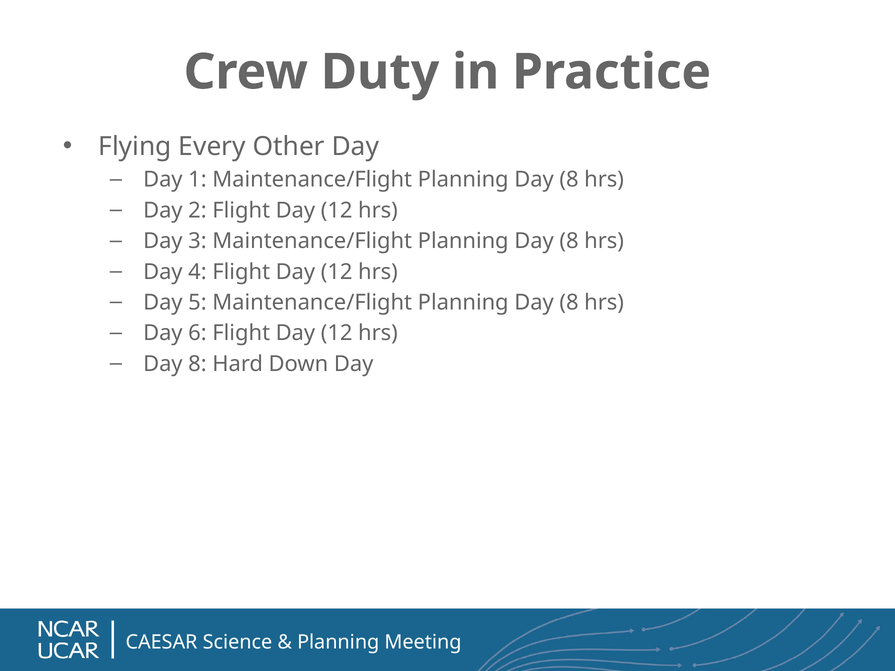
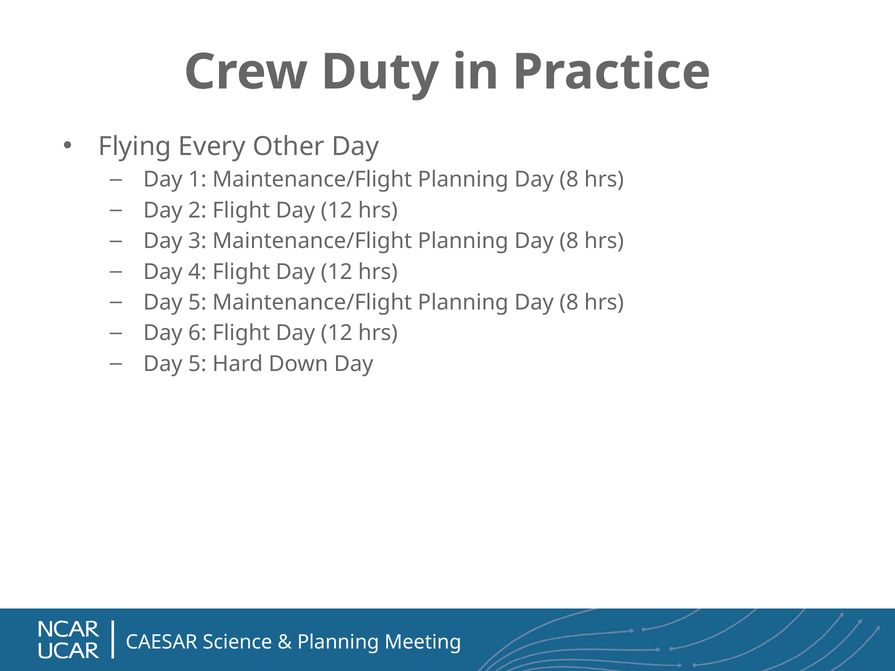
8 at (197, 364): 8 -> 5
